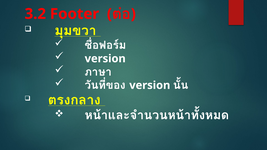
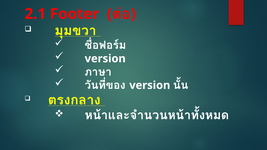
3.2: 3.2 -> 2.1
